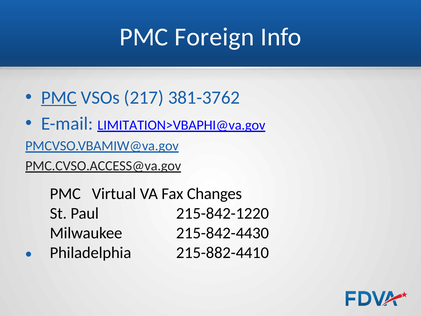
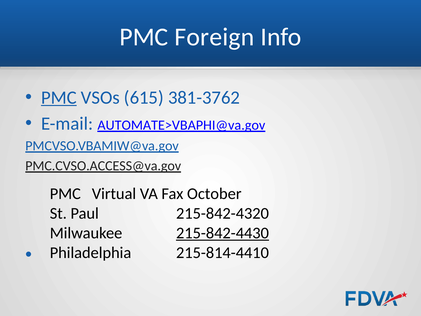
217: 217 -> 615
LIMITATION>VBAPHI@va.gov: LIMITATION>VBAPHI@va.gov -> AUTOMATE>VBAPHI@va.gov
Changes: Changes -> October
215-842-1220: 215-842-1220 -> 215-842-4320
215-842-4430 underline: none -> present
215-882-4410: 215-882-4410 -> 215-814-4410
